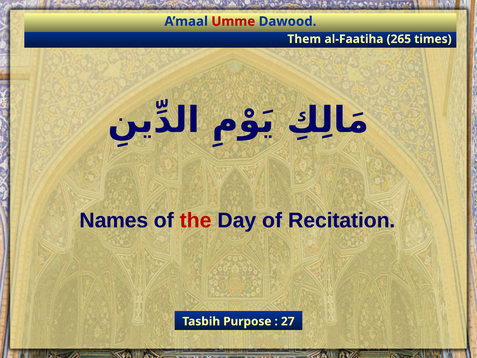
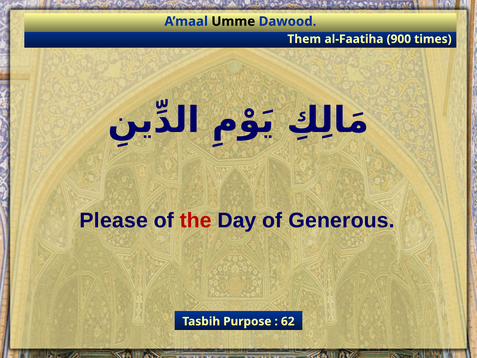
Umme colour: red -> black
265: 265 -> 900
Names: Names -> Please
Recitation: Recitation -> Generous
27: 27 -> 62
